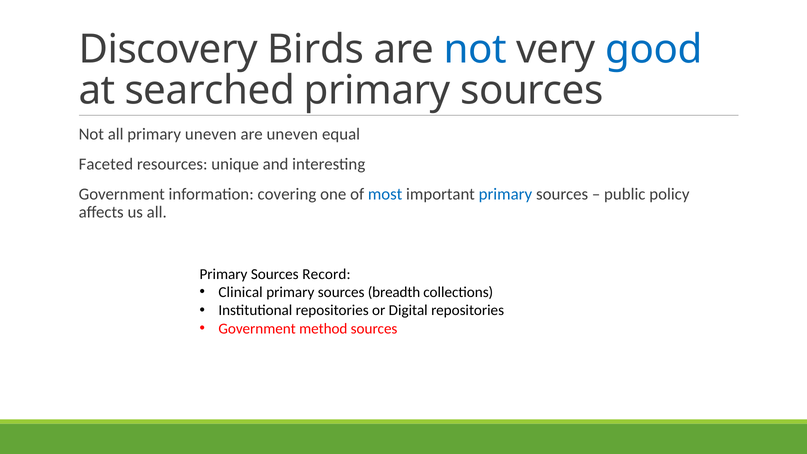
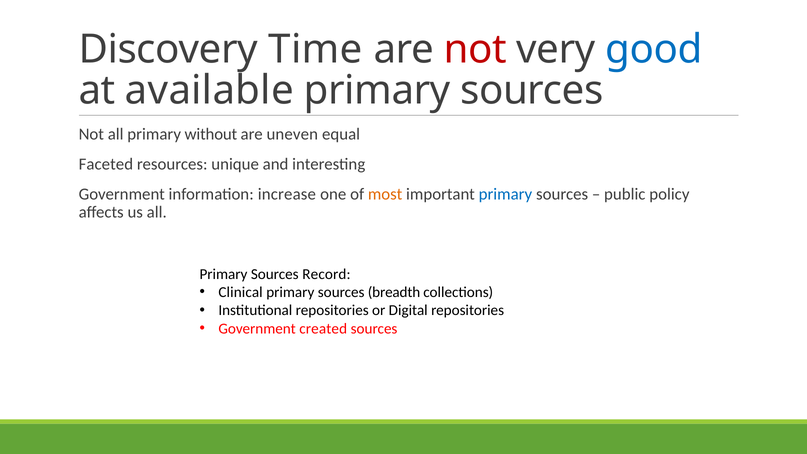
Birds: Birds -> Time
not at (475, 49) colour: blue -> red
searched: searched -> available
primary uneven: uneven -> without
covering: covering -> increase
most colour: blue -> orange
method: method -> created
